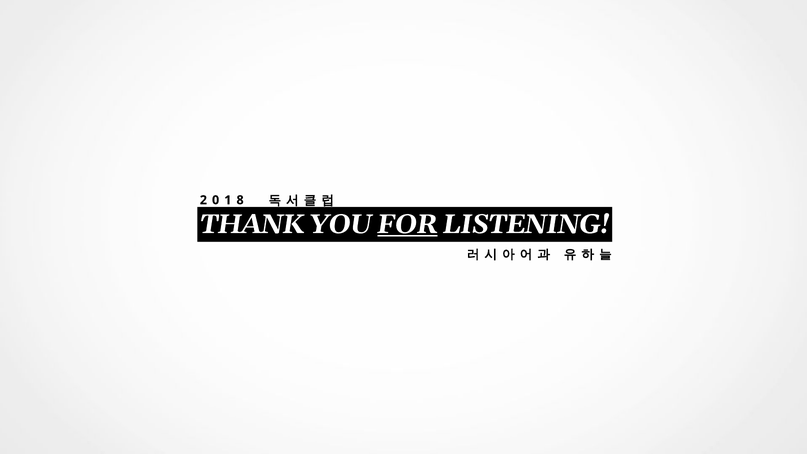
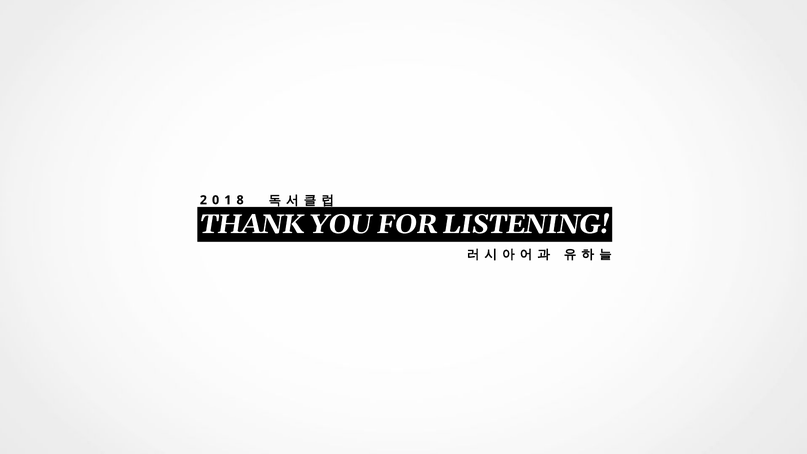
FOR underline: present -> none
